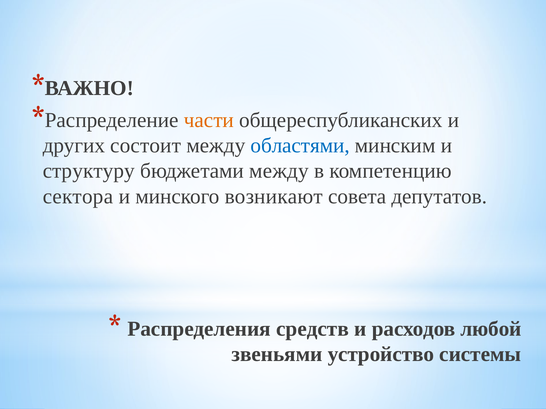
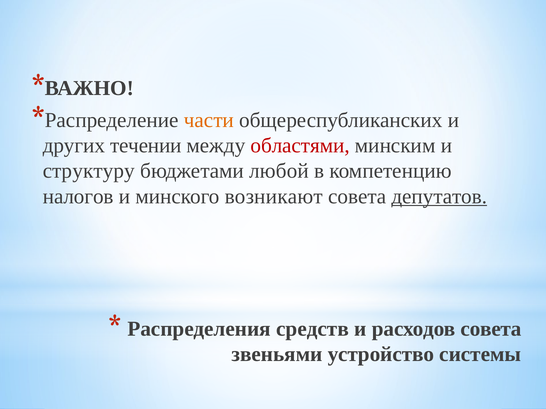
состоит: состоит -> течении
областями colour: blue -> red
бюджетами между: между -> любой
сектора: сектора -> налогов
депутатов underline: none -> present
расходов любой: любой -> совета
